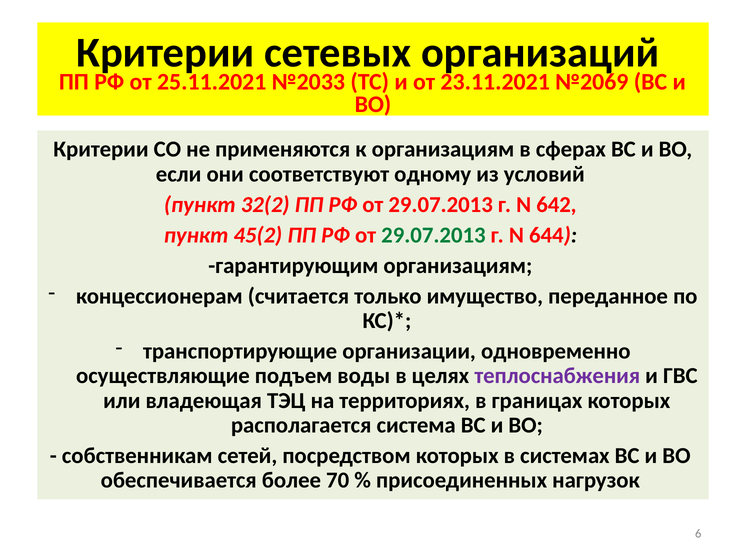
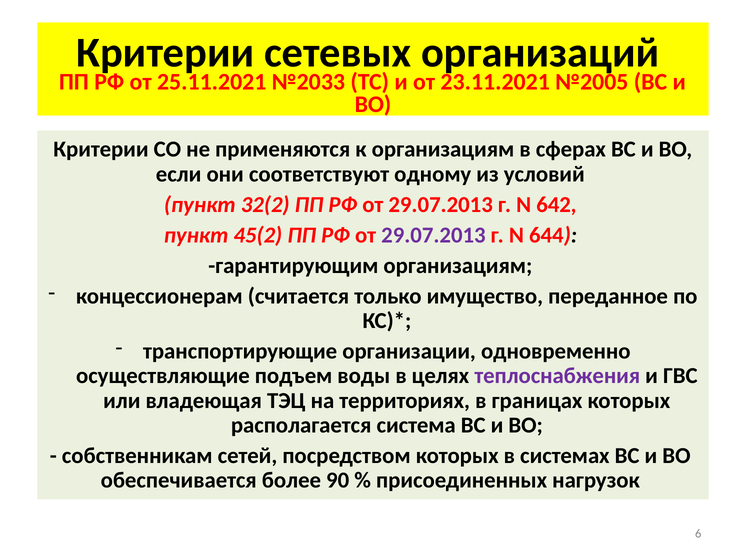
№2069: №2069 -> №2005
29.07.2013 at (433, 235) colour: green -> purple
70: 70 -> 90
